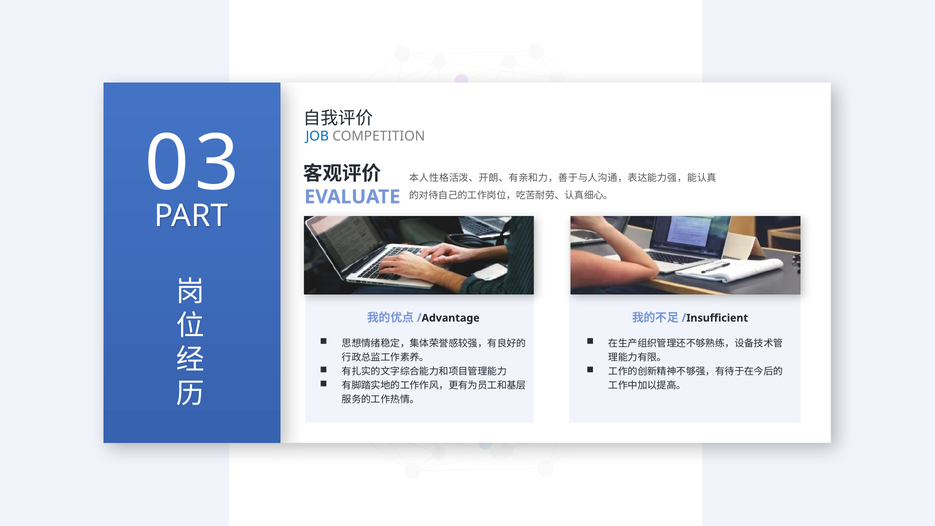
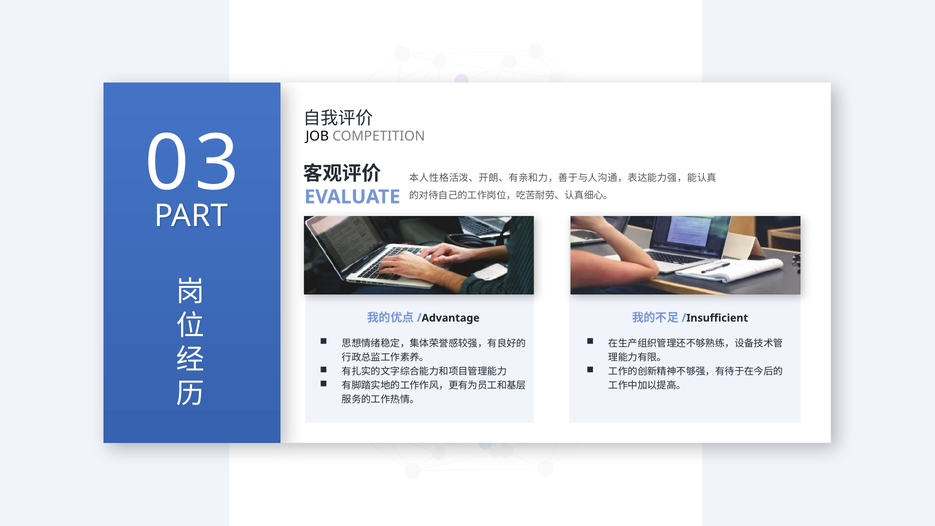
JOB colour: blue -> black
